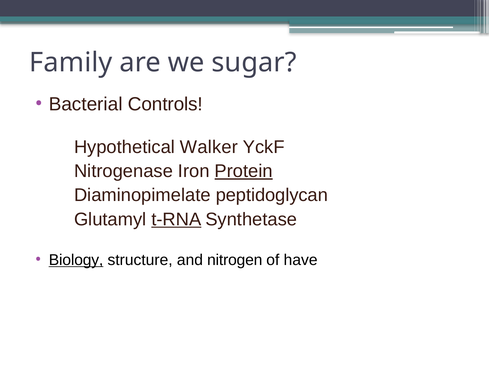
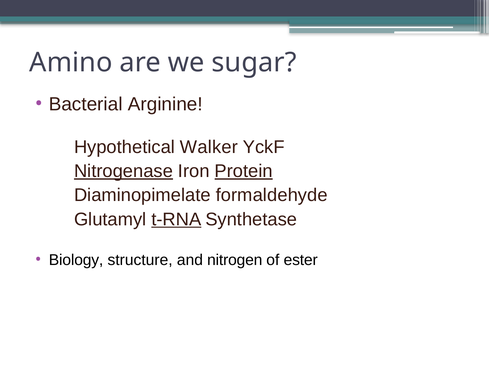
Family: Family -> Amino
Controls: Controls -> Arginine
Nitrogenase underline: none -> present
peptidoglycan: peptidoglycan -> formaldehyde
Biology underline: present -> none
have: have -> ester
